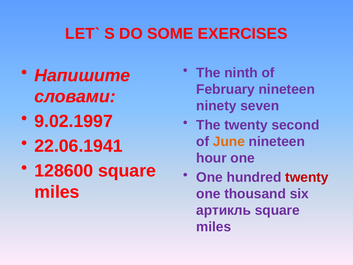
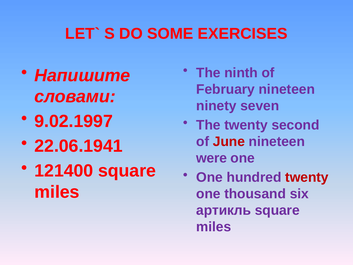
June colour: orange -> red
hour: hour -> were
128600: 128600 -> 121400
